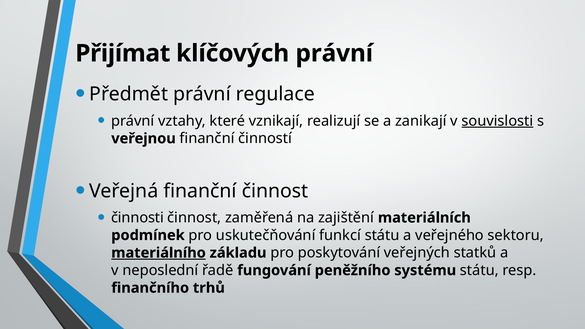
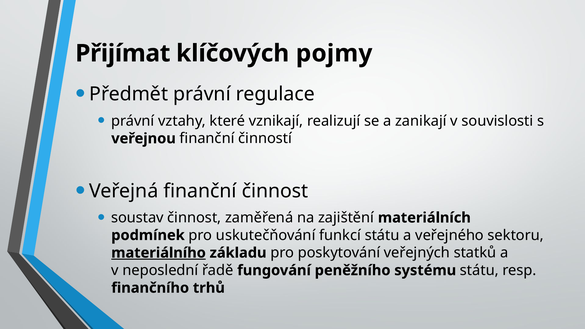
klíčových právní: právní -> pojmy
souvislosti underline: present -> none
činnosti: činnosti -> soustav
